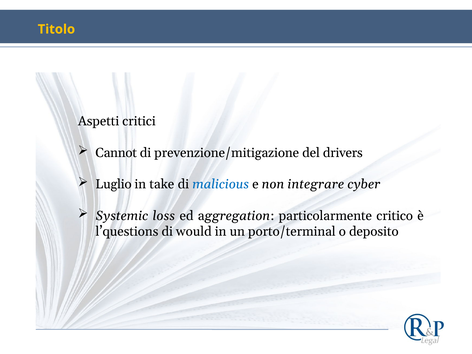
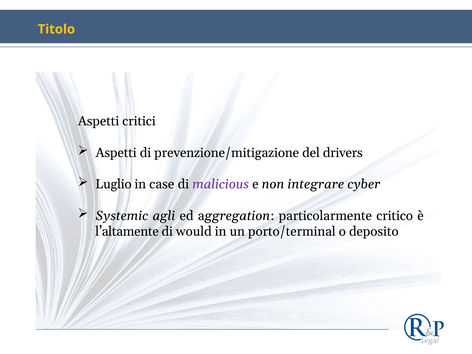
Cannot at (116, 153): Cannot -> Aspetti
take: take -> case
malicious colour: blue -> purple
loss: loss -> agli
l’questions: l’questions -> l’altamente
